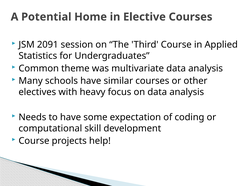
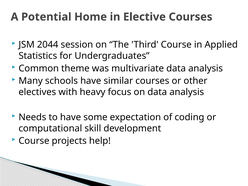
2091: 2091 -> 2044
